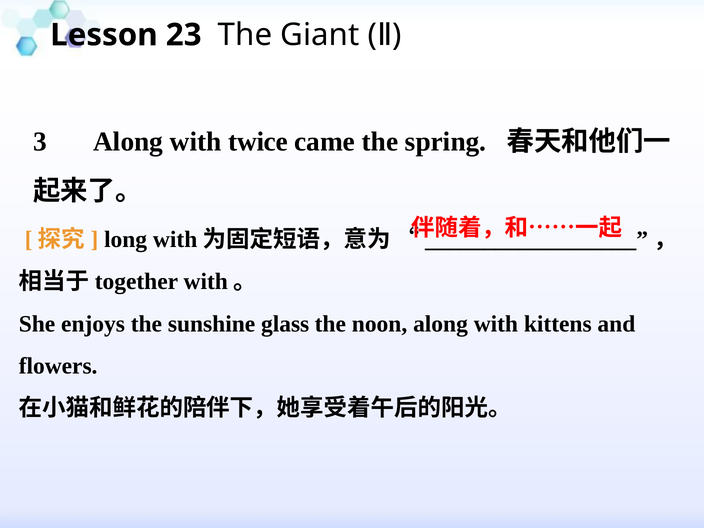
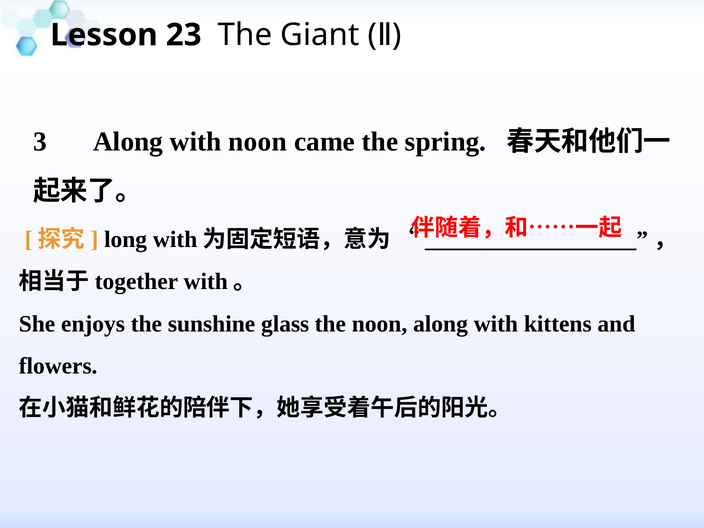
with twice: twice -> noon
